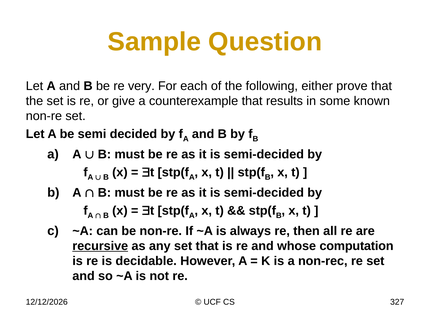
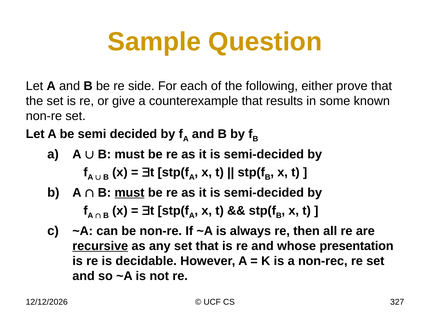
very: very -> side
must at (129, 192) underline: none -> present
computation: computation -> presentation
